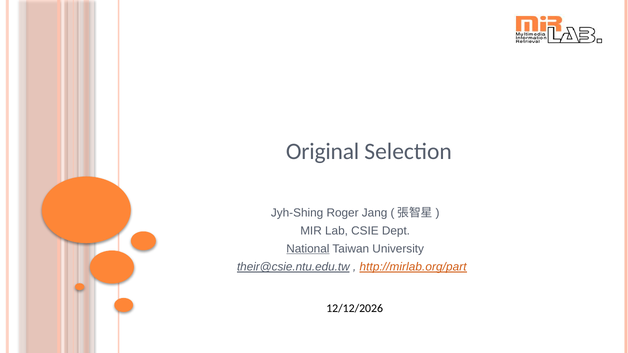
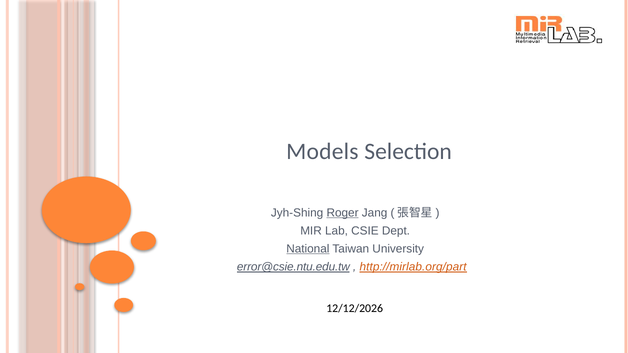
Original: Original -> Models
Roger underline: none -> present
their@csie.ntu.edu.tw: their@csie.ntu.edu.tw -> error@csie.ntu.edu.tw
